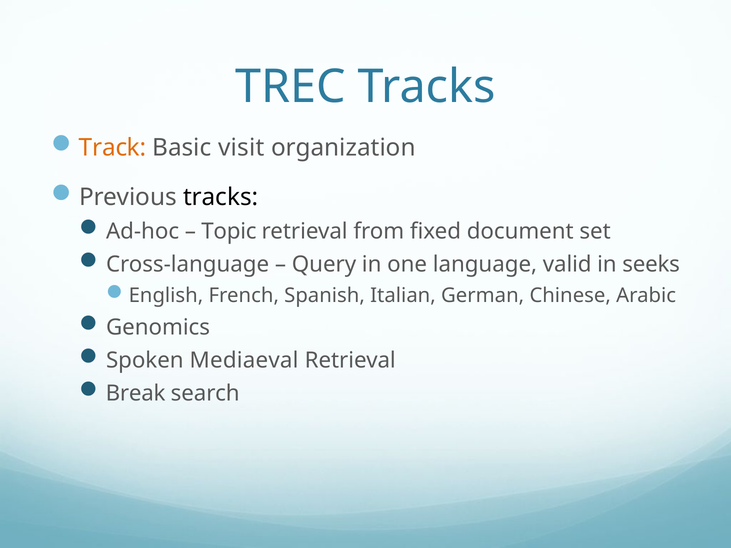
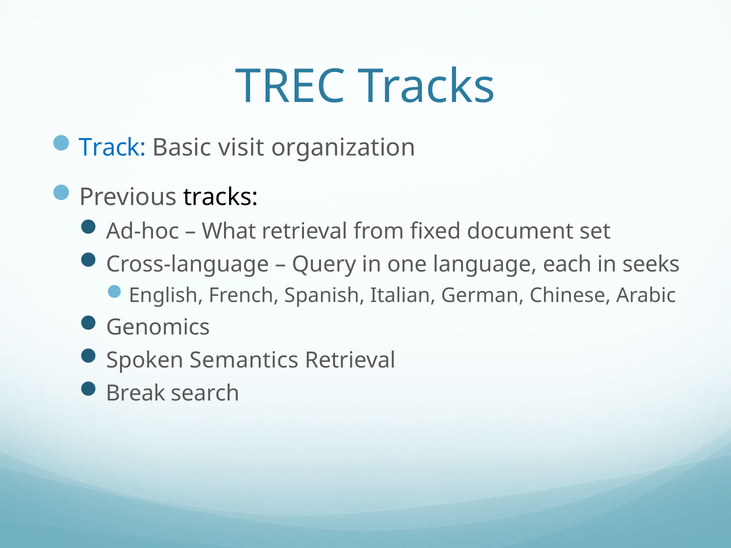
Track colour: orange -> blue
Topic: Topic -> What
valid: valid -> each
Mediaeval: Mediaeval -> Semantics
